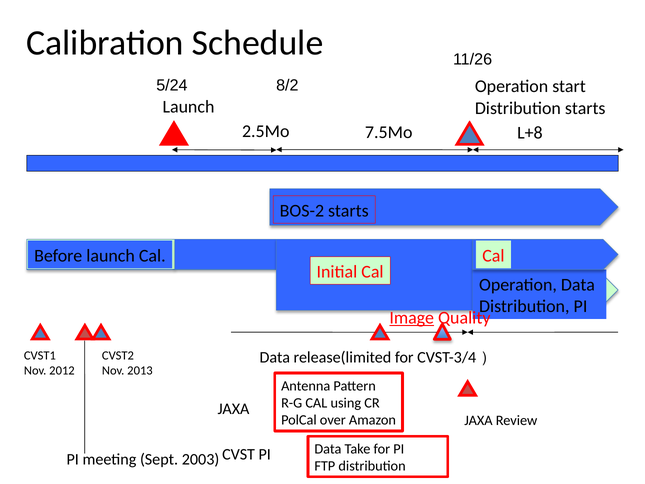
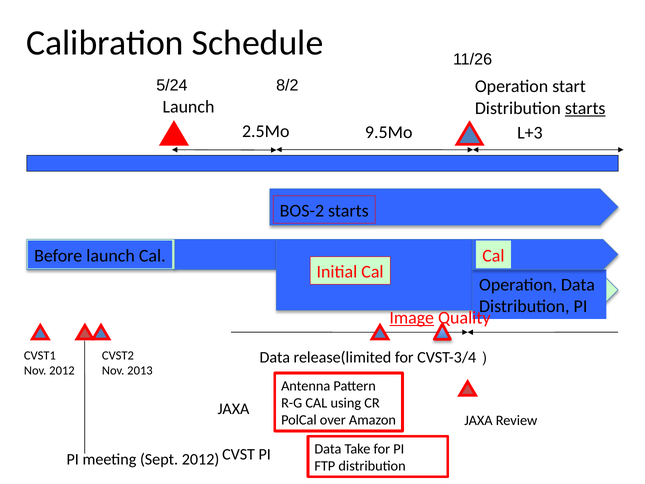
starts at (585, 108) underline: none -> present
7.5Mo: 7.5Mo -> 9.5Mo
L+8: L+8 -> L+3
Sept 2003: 2003 -> 2012
